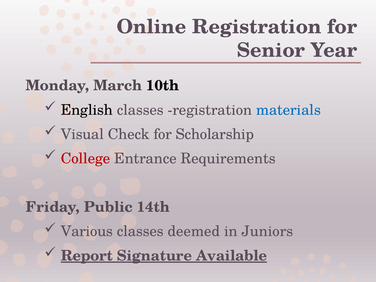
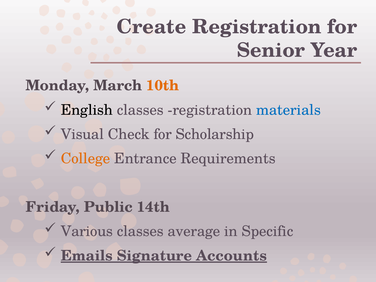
Online: Online -> Create
10th colour: black -> orange
College colour: red -> orange
deemed: deemed -> average
Juniors: Juniors -> Specific
Report: Report -> Emails
Available: Available -> Accounts
